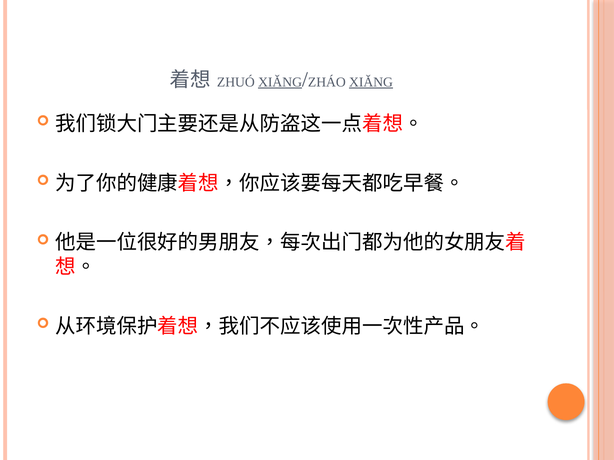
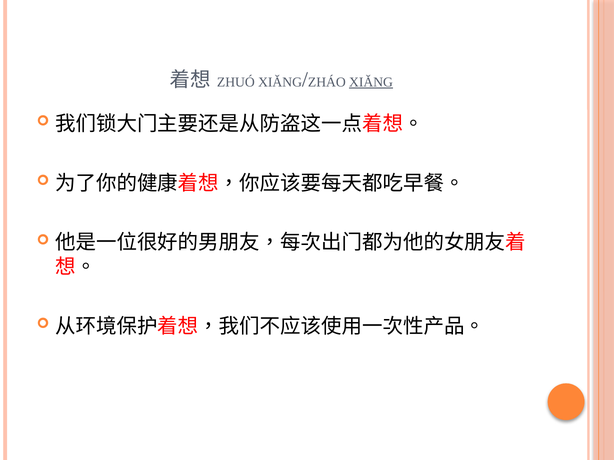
XIǍNG at (280, 82) underline: present -> none
